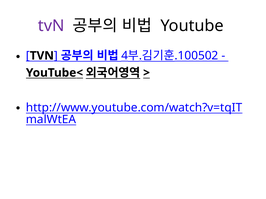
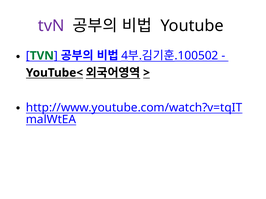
TVN at (42, 56) colour: black -> green
